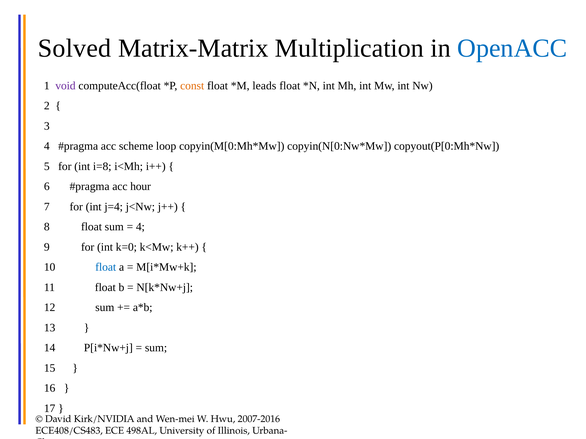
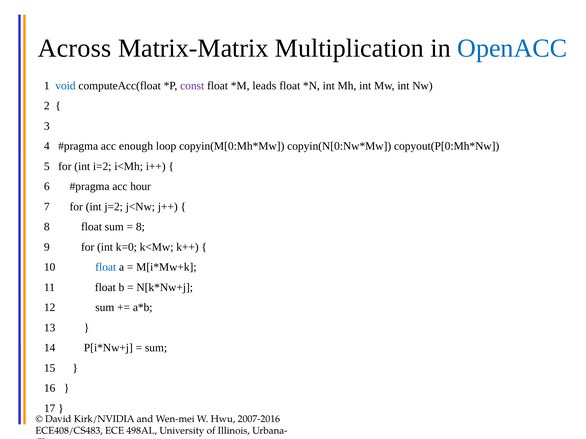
Solved: Solved -> Across
void colour: purple -> blue
const colour: orange -> purple
scheme: scheme -> enough
i=8: i=8 -> i=2
j=4: j=4 -> j=2
4 at (140, 227): 4 -> 8
